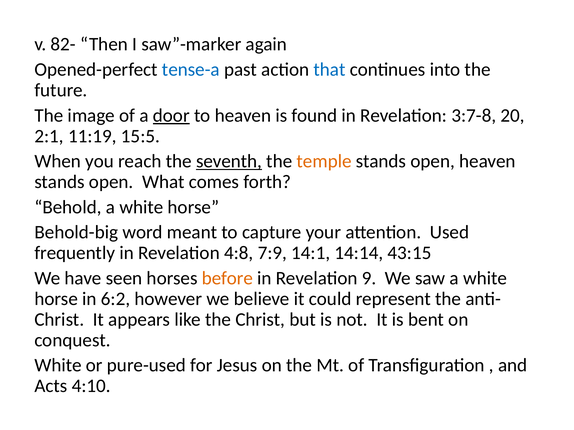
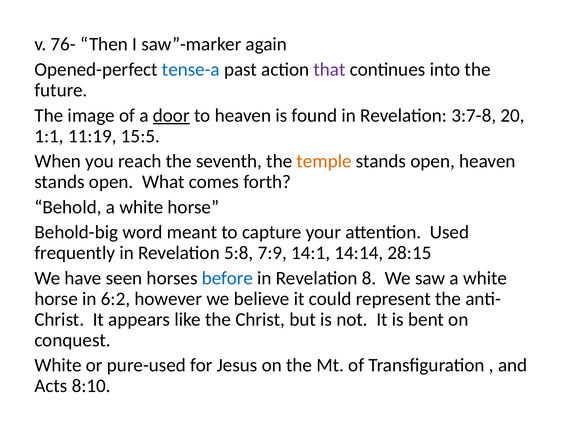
82-: 82- -> 76-
that colour: blue -> purple
2:1: 2:1 -> 1:1
seventh underline: present -> none
4:8: 4:8 -> 5:8
43:15: 43:15 -> 28:15
before colour: orange -> blue
9: 9 -> 8
4:10: 4:10 -> 8:10
